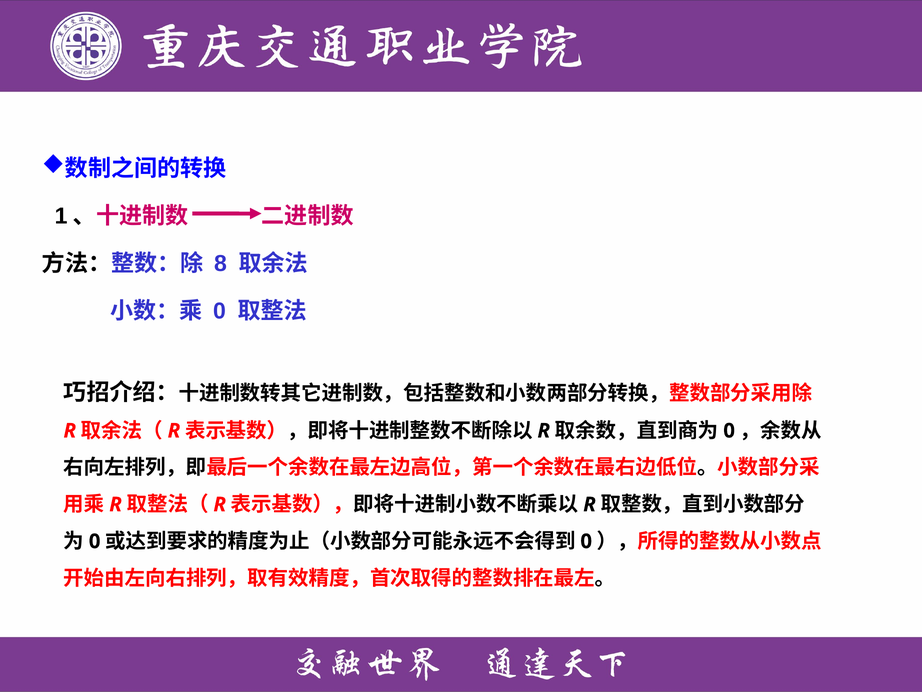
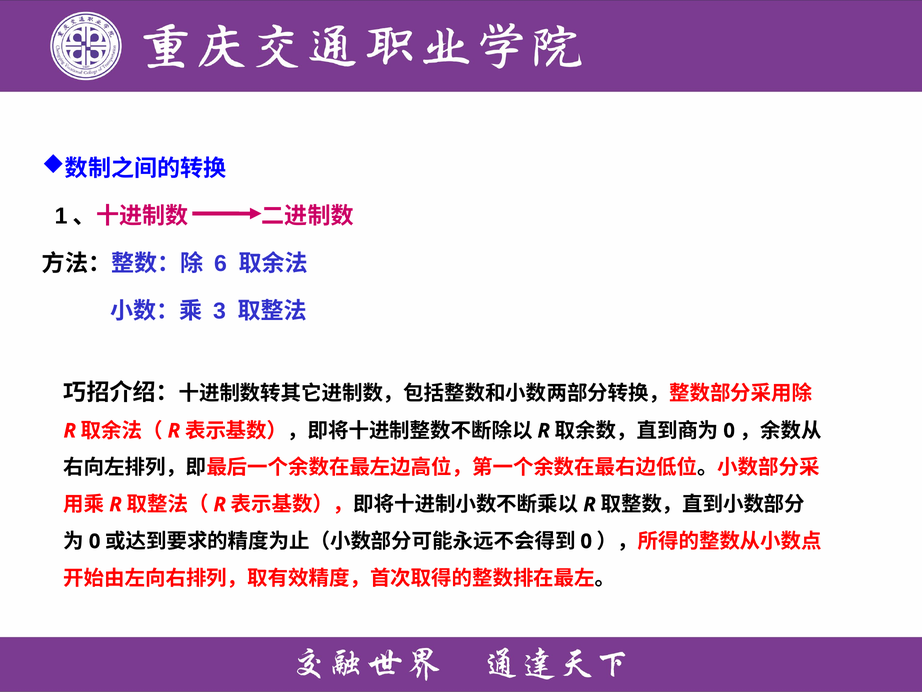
8: 8 -> 6
0 at (220, 311): 0 -> 3
